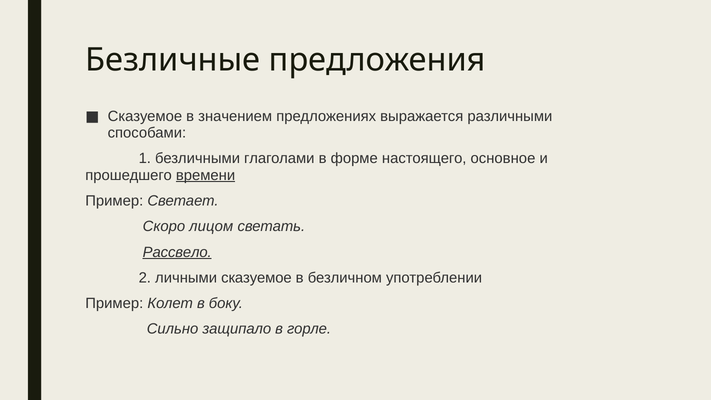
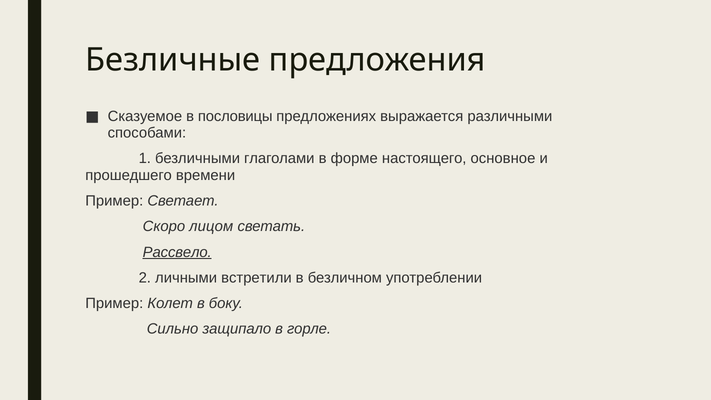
значением: значением -> пословицы
времени underline: present -> none
личными сказуемое: сказуемое -> встретили
